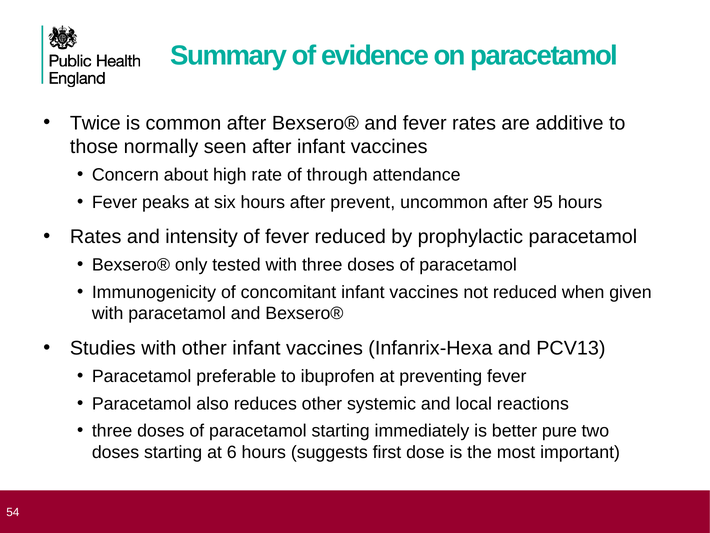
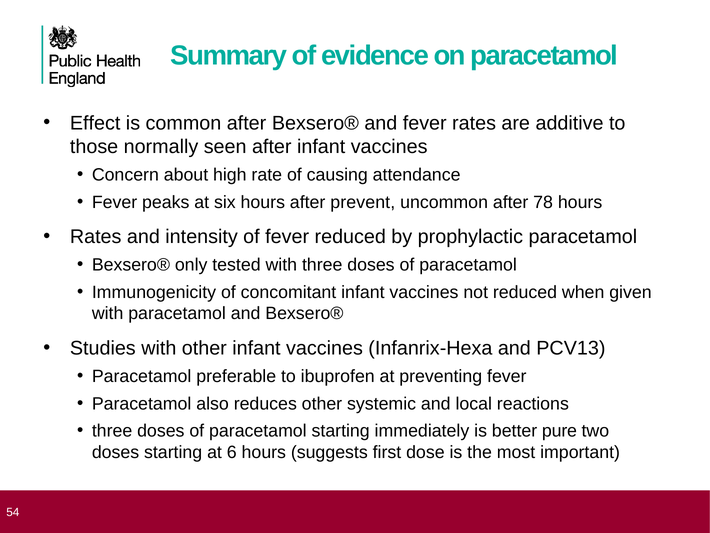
Twice: Twice -> Effect
through: through -> causing
95: 95 -> 78
